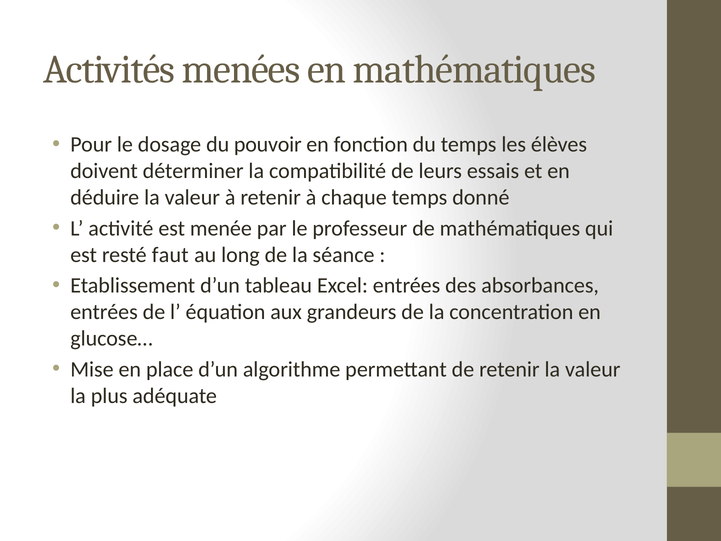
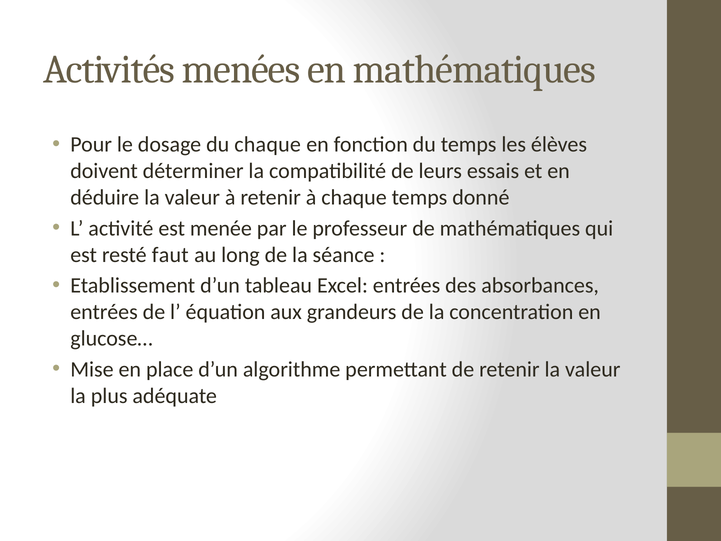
du pouvoir: pouvoir -> chaque
